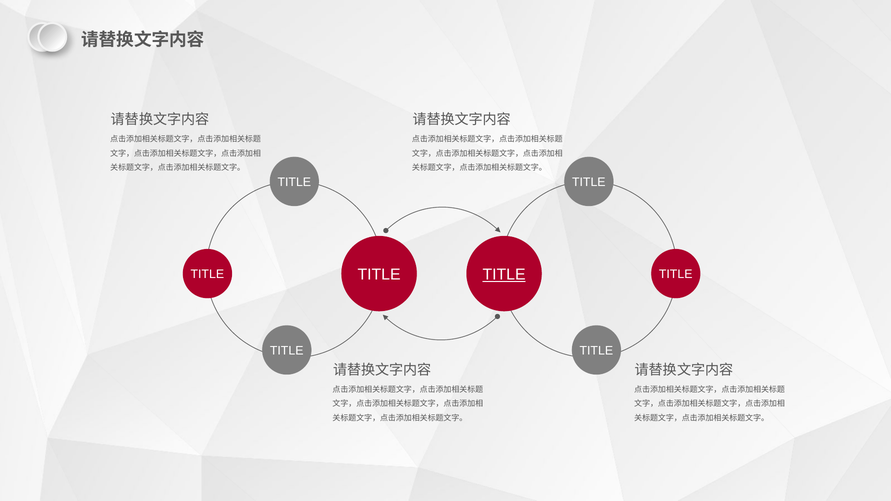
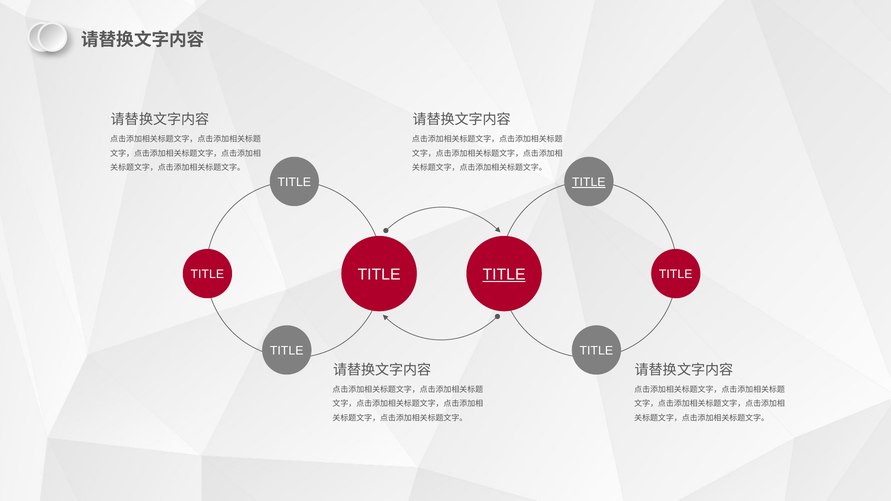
TITLE at (589, 182) underline: none -> present
